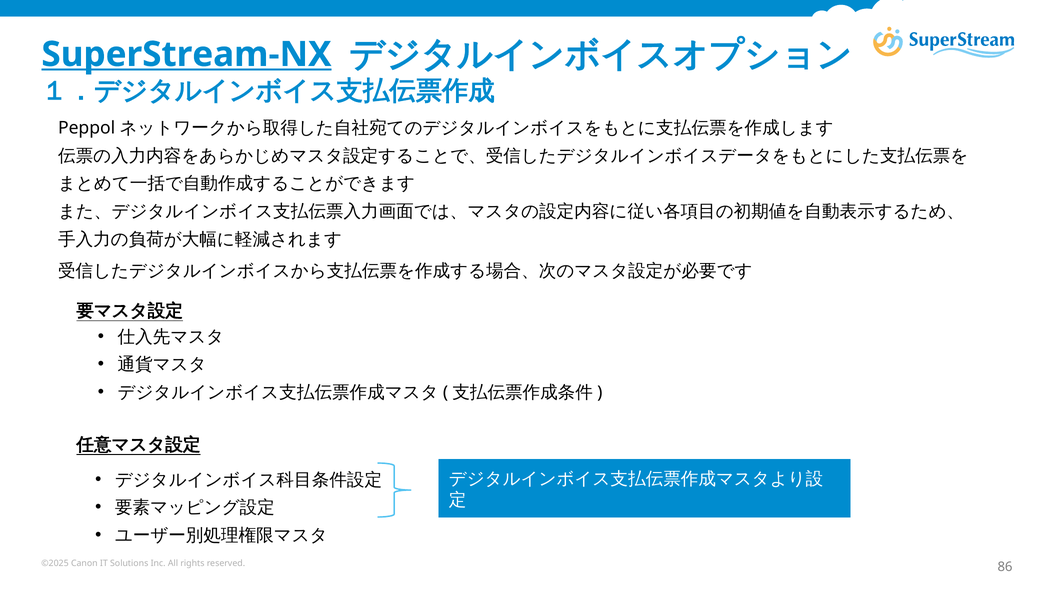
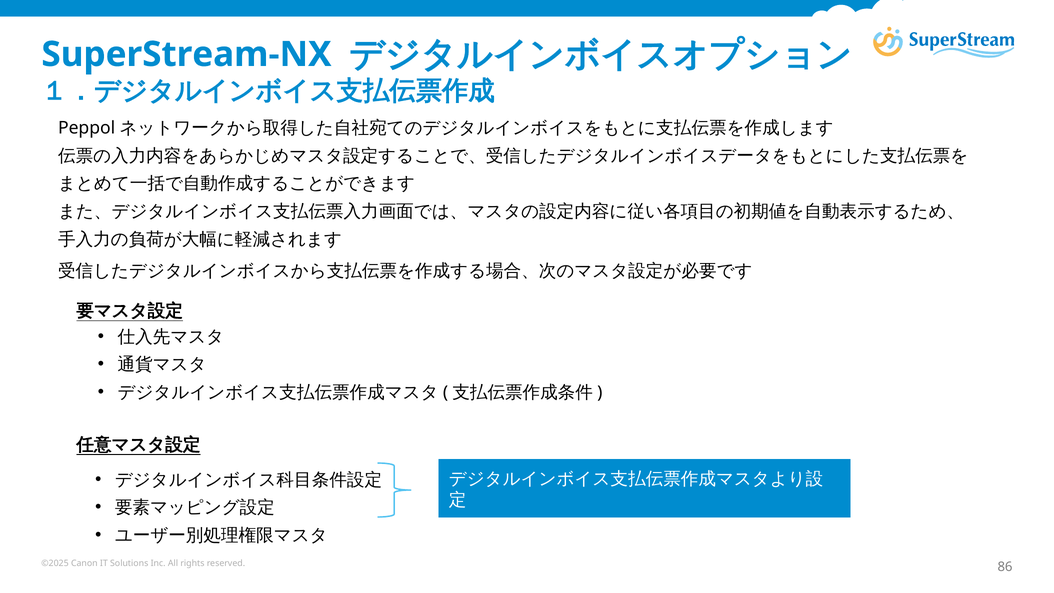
SuperStream-NX underline: present -> none
